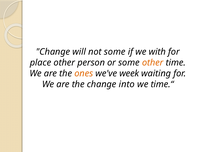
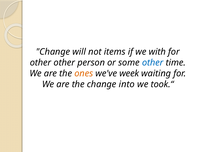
not some: some -> items
place at (41, 63): place -> other
other at (153, 63) colour: orange -> blue
time.“: time.“ -> took.“
